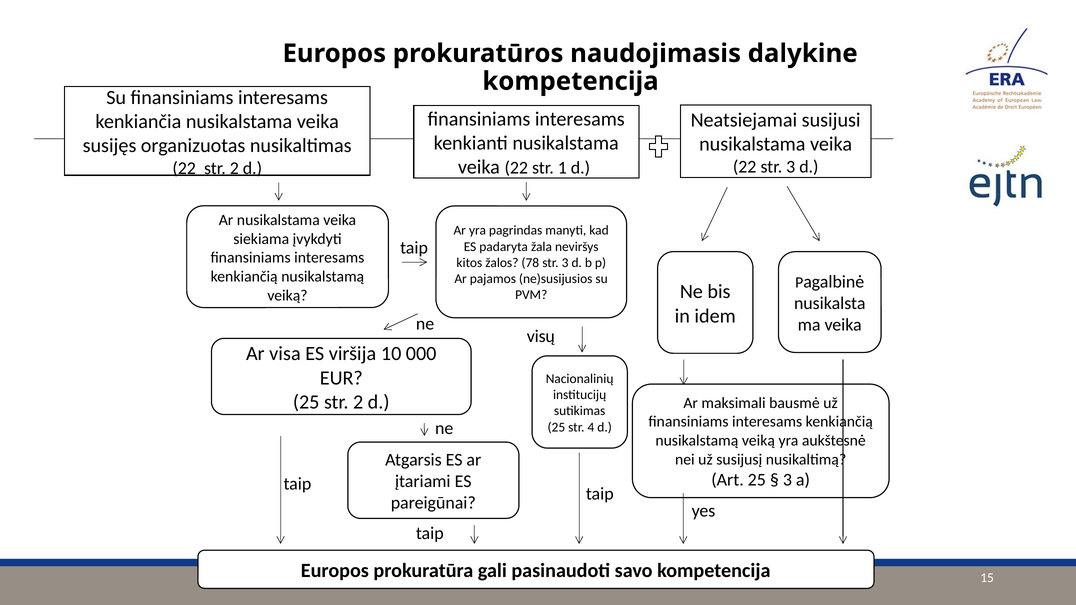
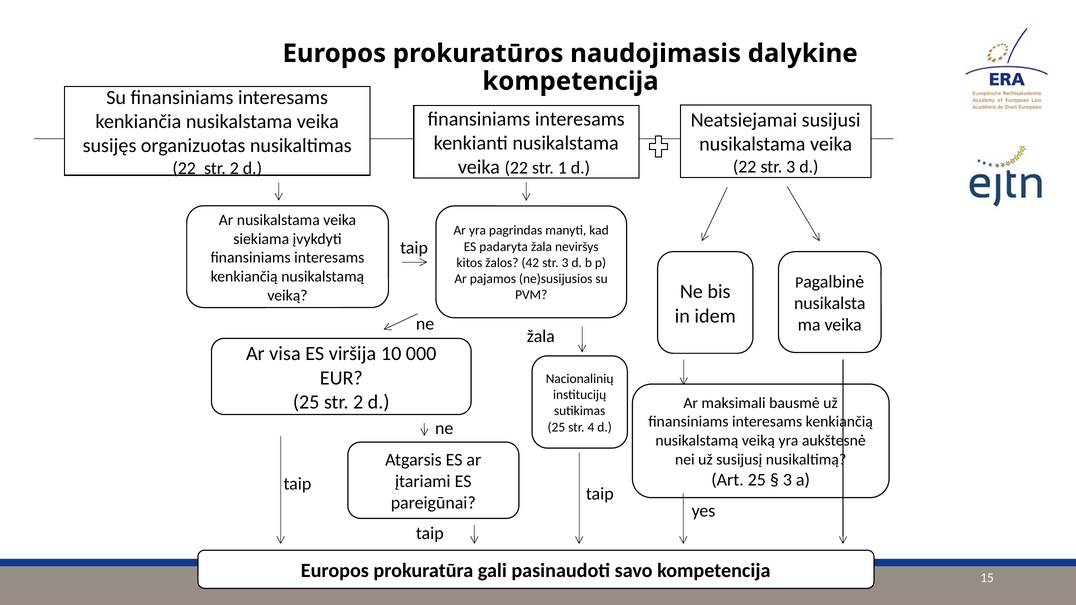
78: 78 -> 42
visų at (541, 336): visų -> žala
